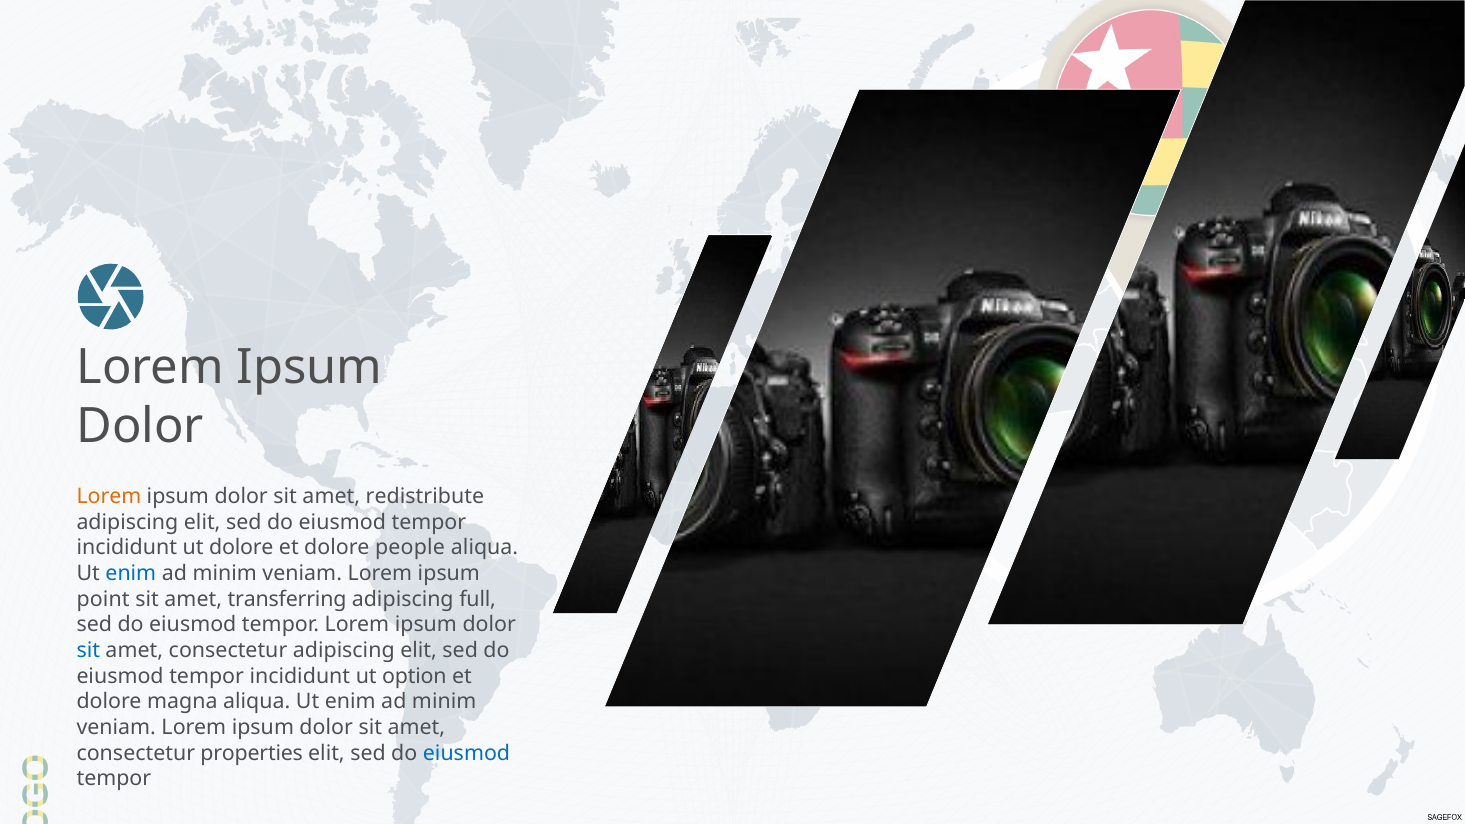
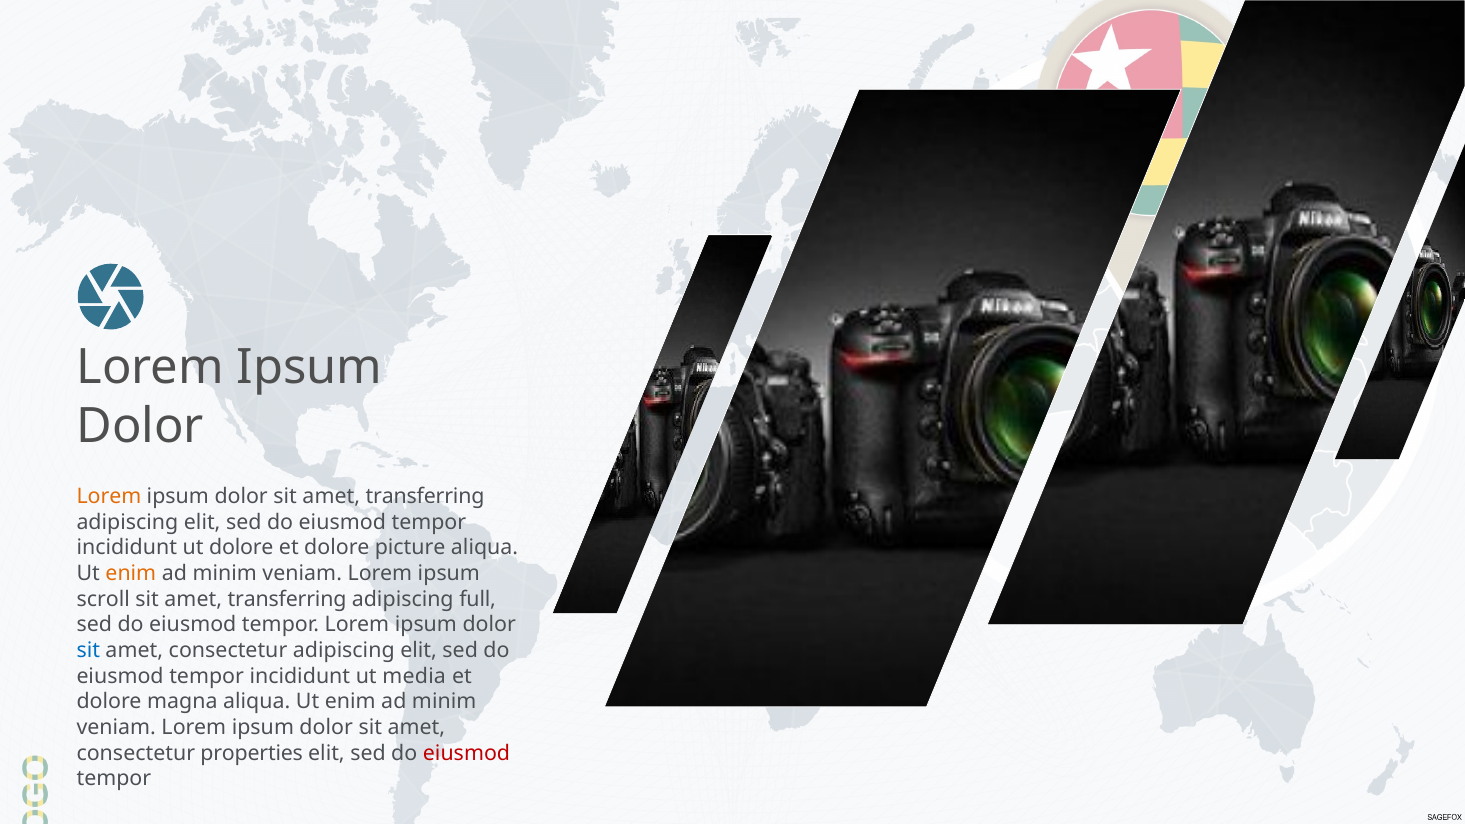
dolor sit amet redistribute: redistribute -> transferring
people: people -> picture
enim at (131, 573) colour: blue -> orange
point: point -> scroll
option: option -> media
eiusmod at (467, 753) colour: blue -> red
